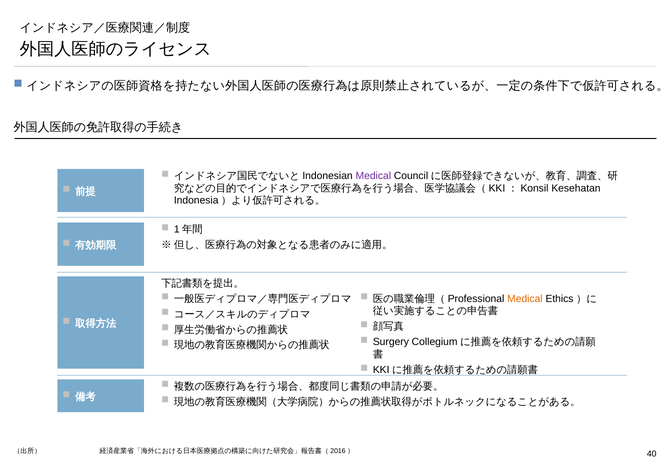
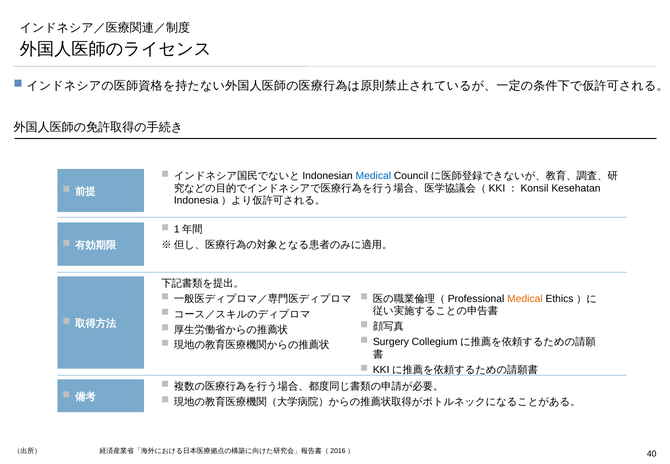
Medical at (373, 176) colour: purple -> blue
